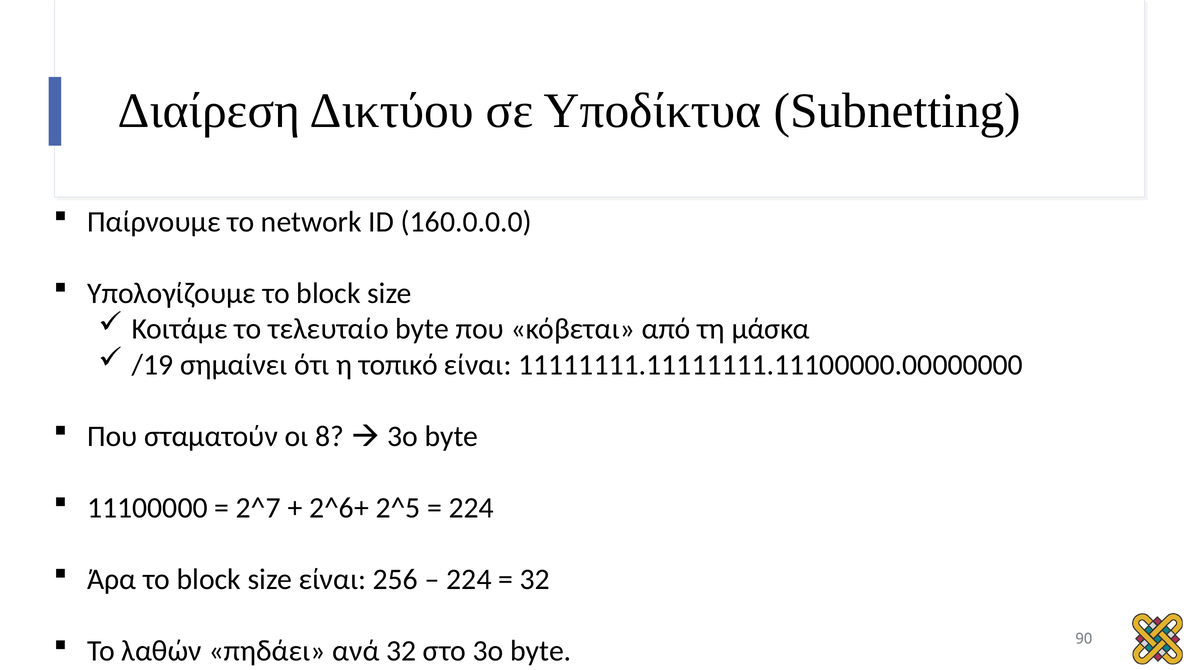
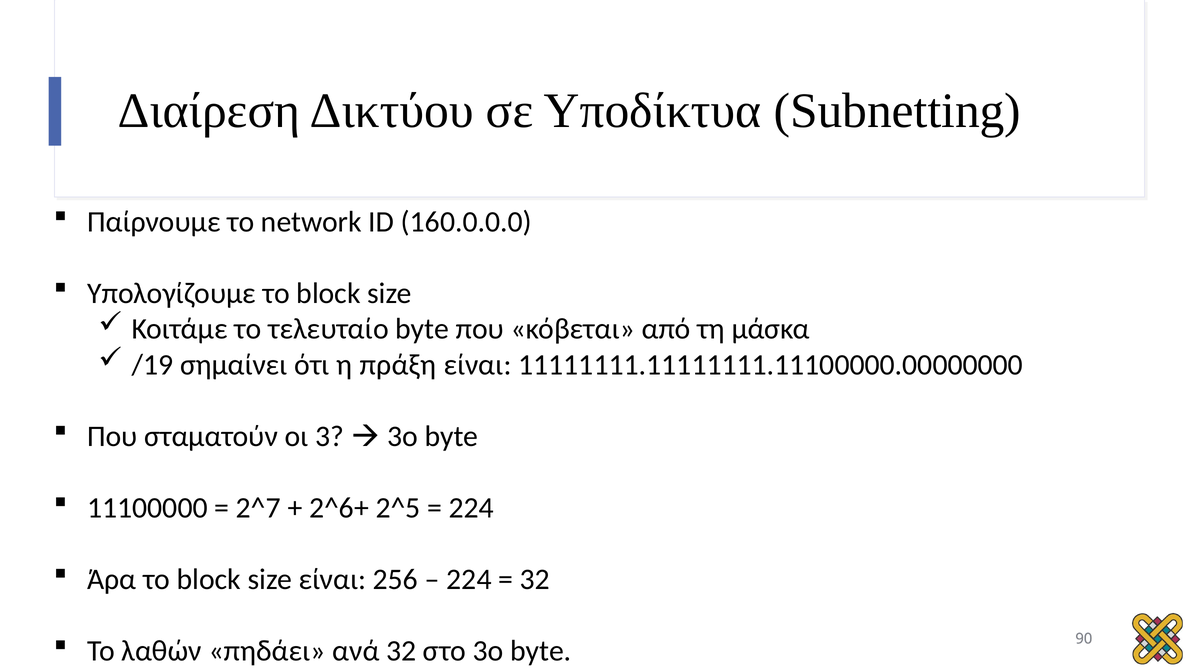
τοπικό: τοπικό -> πράξη
8: 8 -> 3
